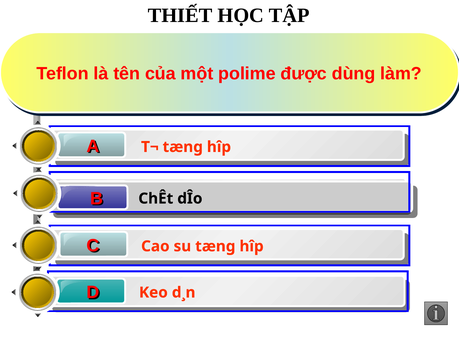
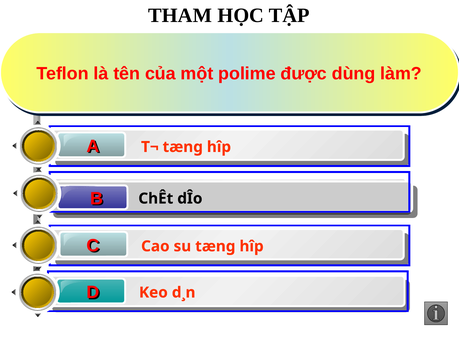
THIẾT: THIẾT -> THAM
